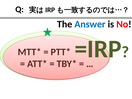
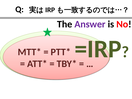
Answer colour: blue -> purple
